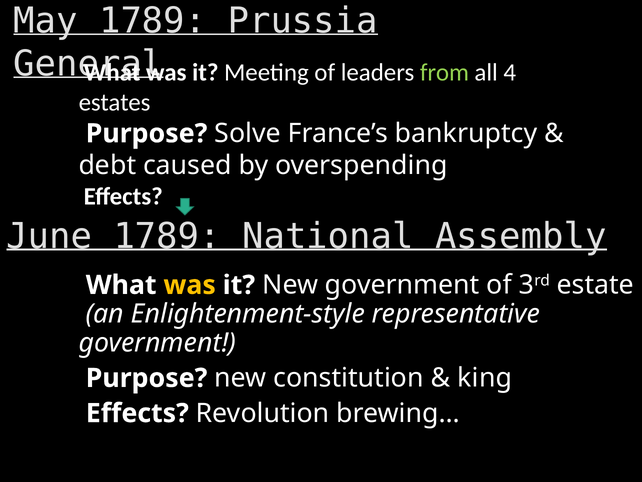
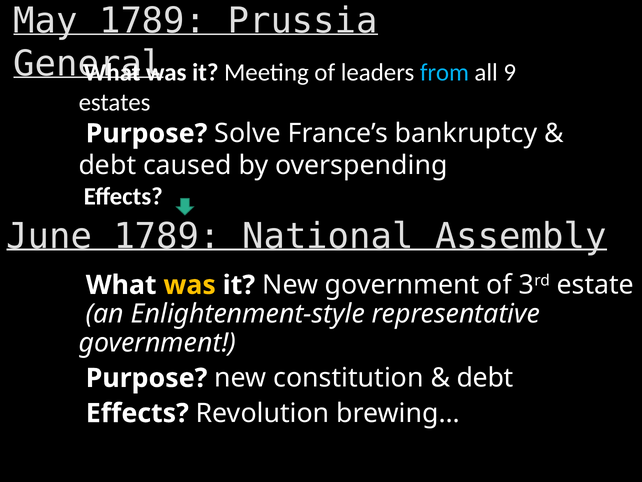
from colour: light green -> light blue
4: 4 -> 9
king at (485, 378): king -> debt
